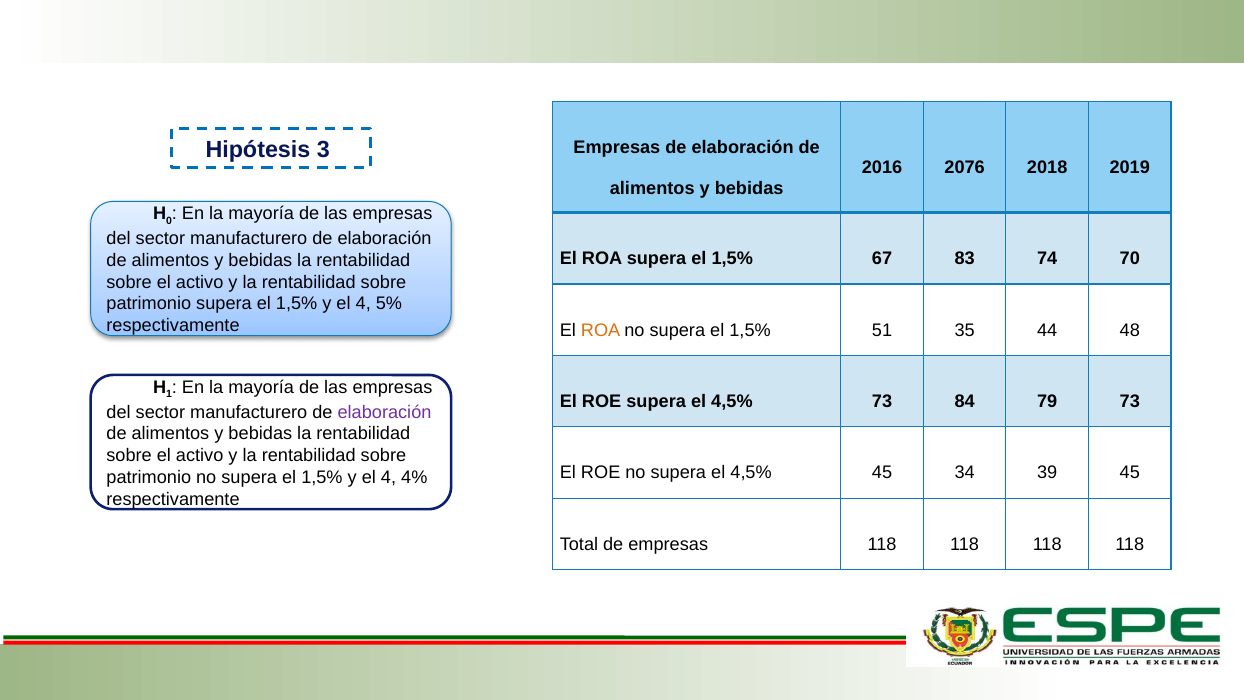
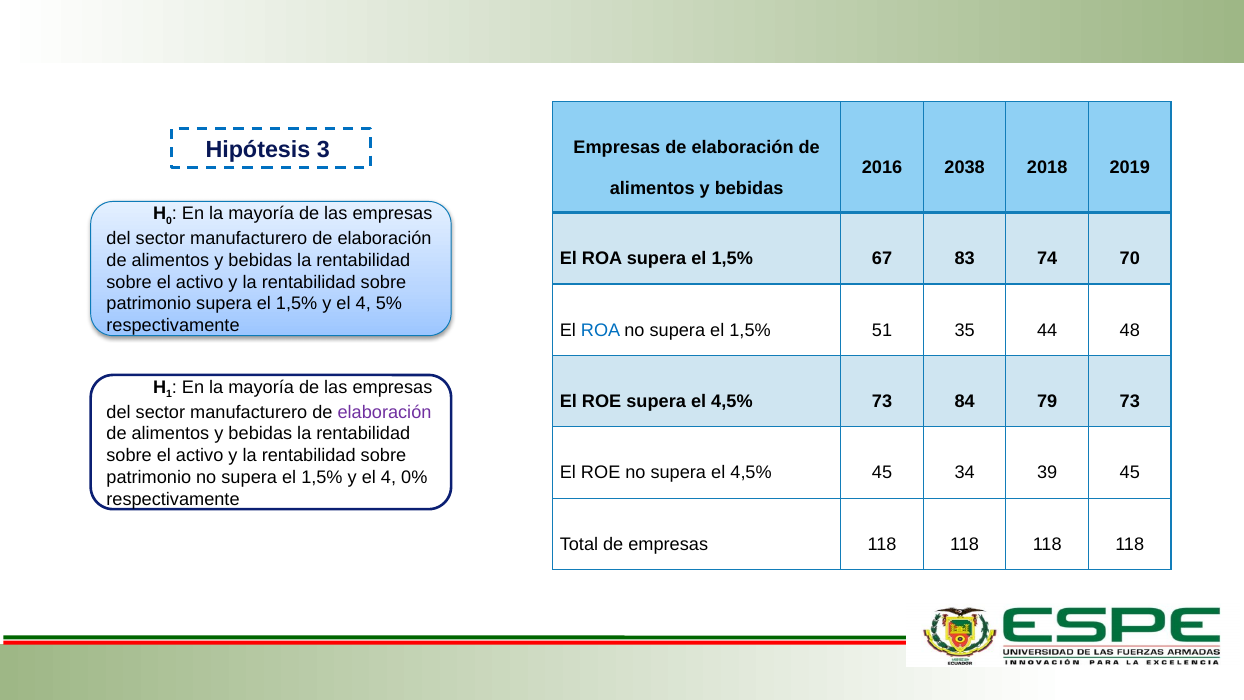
2076: 2076 -> 2038
ROA at (601, 330) colour: orange -> blue
4%: 4% -> 0%
